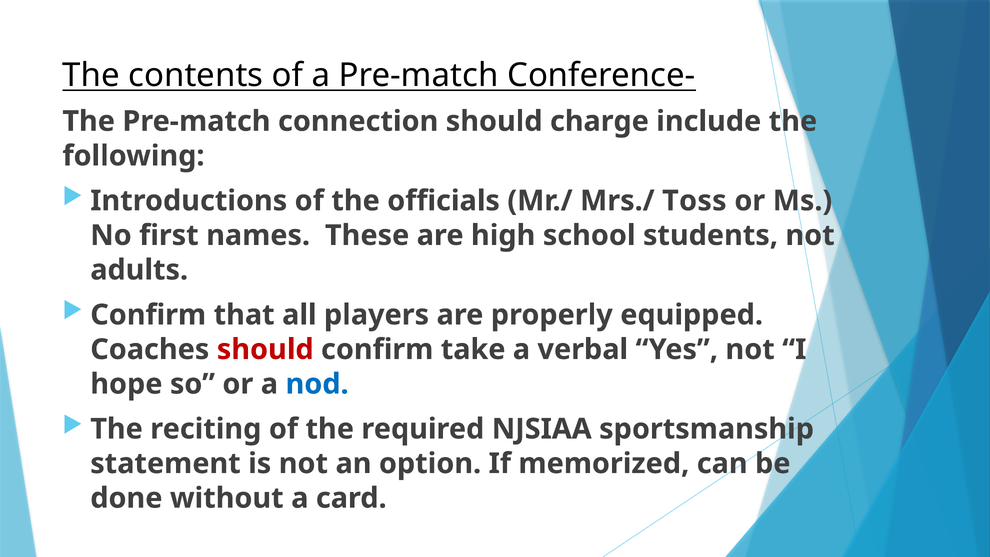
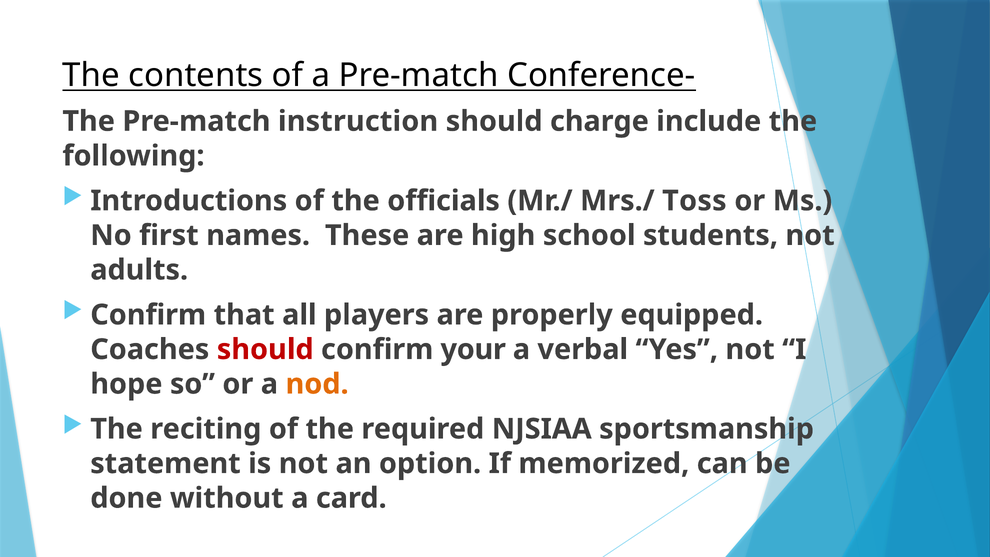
connection: connection -> instruction
take: take -> your
nod colour: blue -> orange
